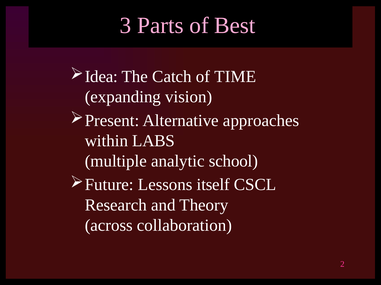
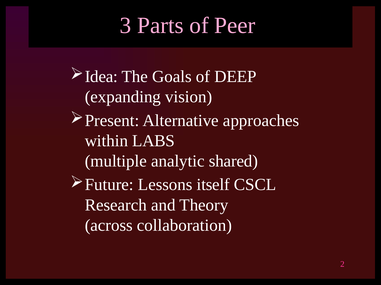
Best: Best -> Peer
Catch: Catch -> Goals
TIME: TIME -> DEEP
school: school -> shared
